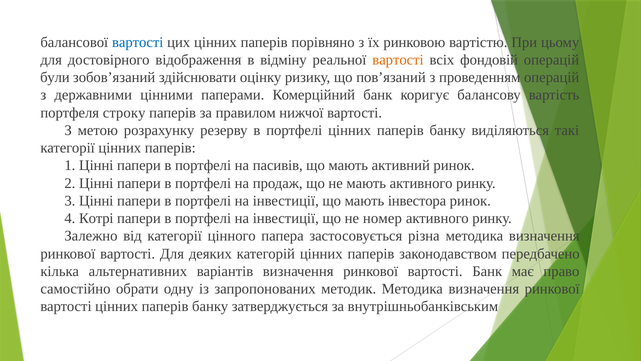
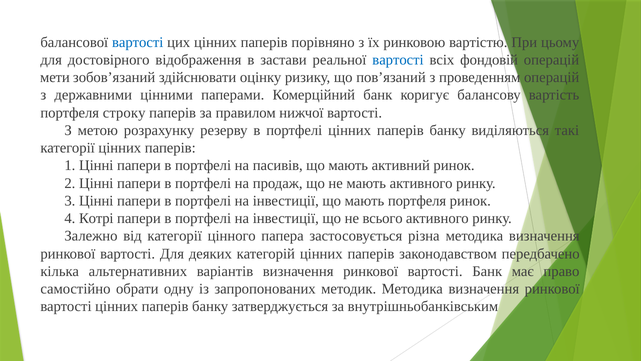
відміну: відміну -> застави
вартості at (398, 60) colour: orange -> blue
були: були -> мети
мають інвестора: інвестора -> портфеля
номер: номер -> всього
